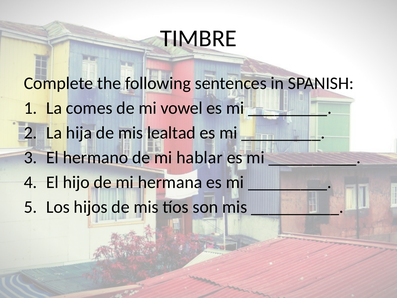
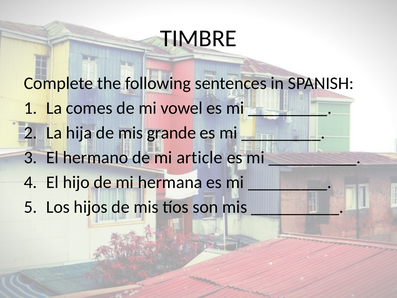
lealtad: lealtad -> grande
hablar: hablar -> article
